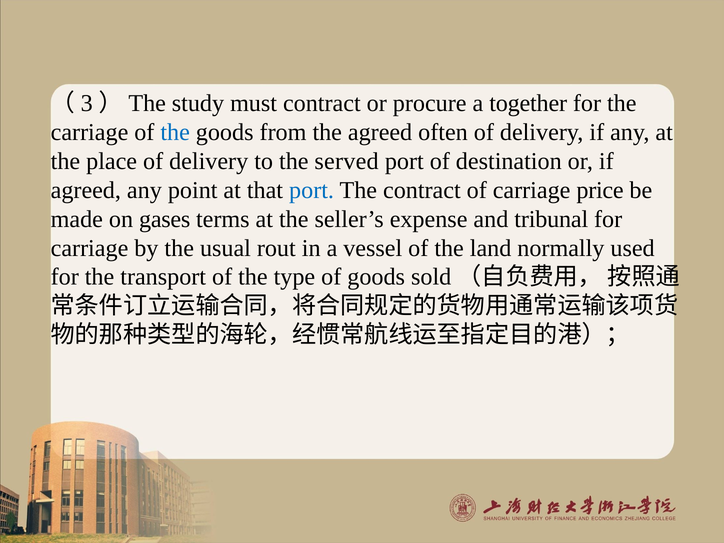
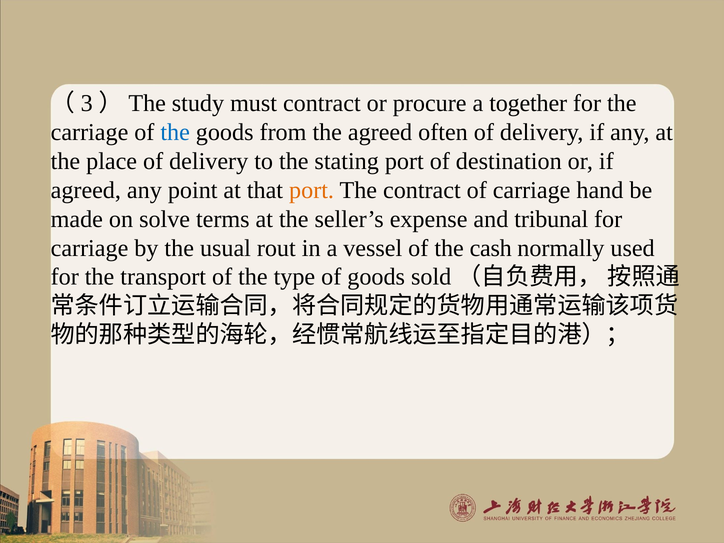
served: served -> stating
port at (312, 190) colour: blue -> orange
price: price -> hand
gases: gases -> solve
land: land -> cash
